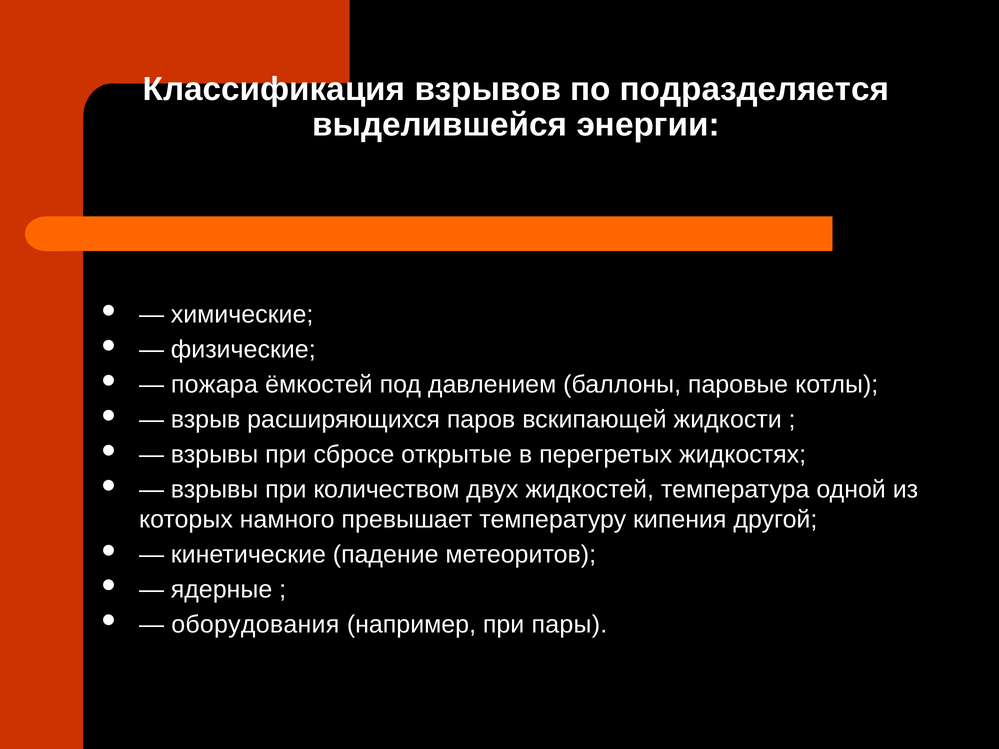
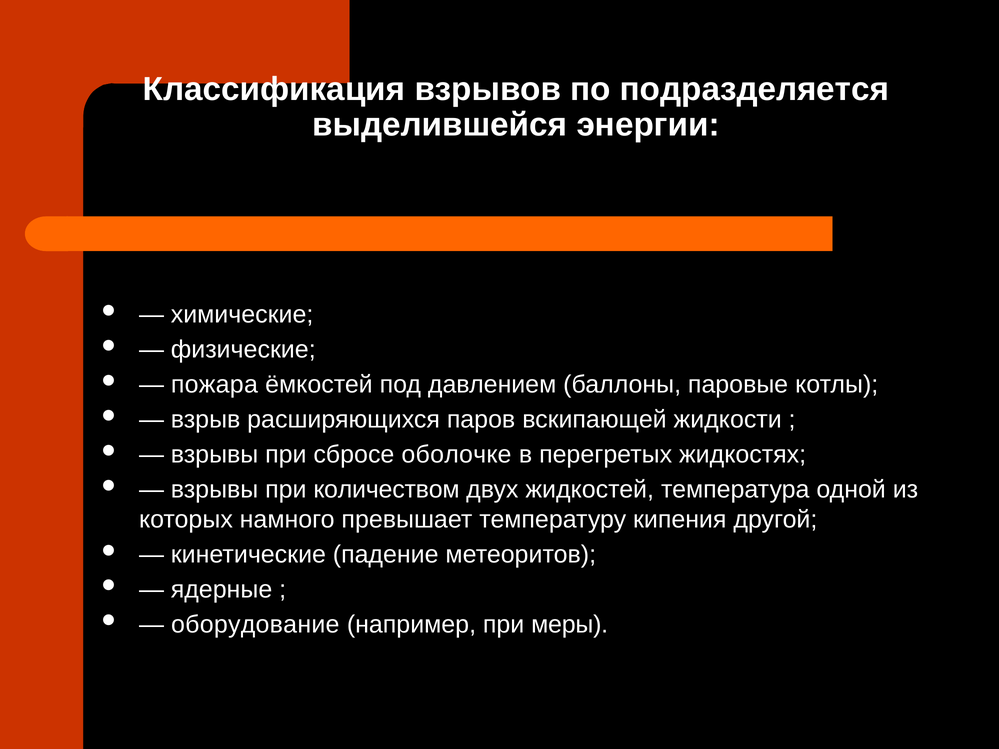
открытые: открытые -> оболочке
оборудования: оборудования -> оборудование
пары: пары -> меры
